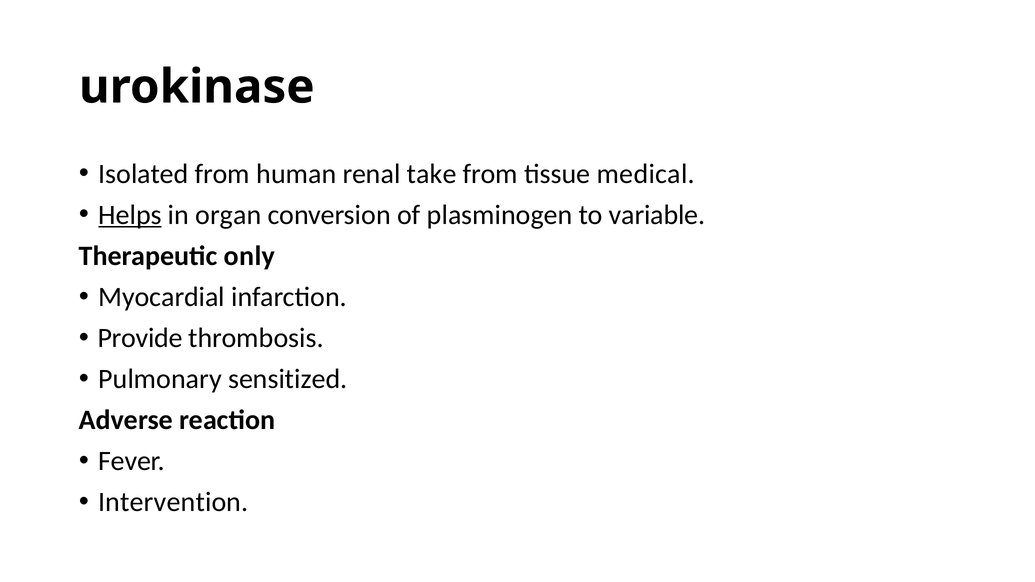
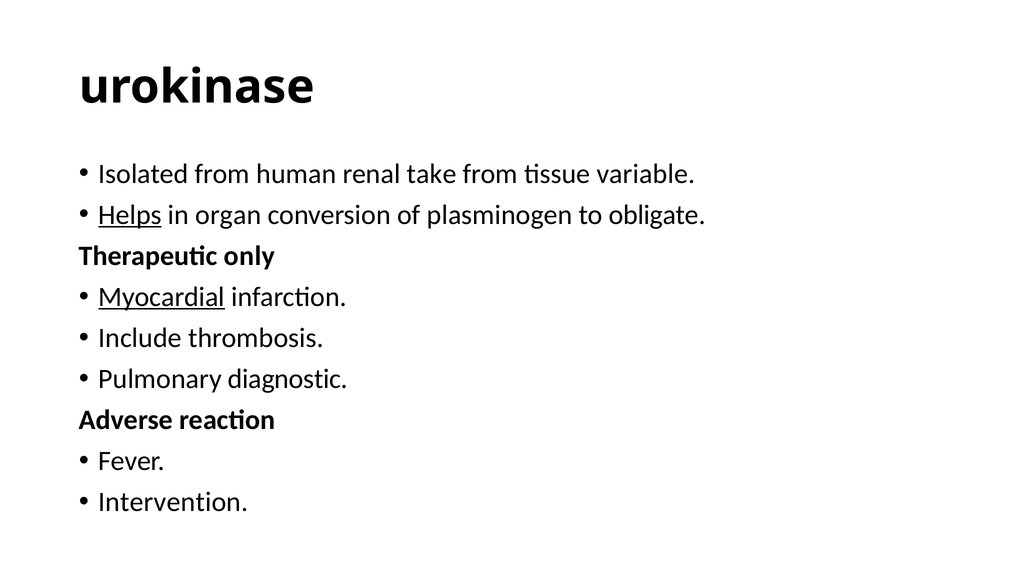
medical: medical -> variable
variable: variable -> obligate
Myocardial underline: none -> present
Provide: Provide -> Include
sensitized: sensitized -> diagnostic
